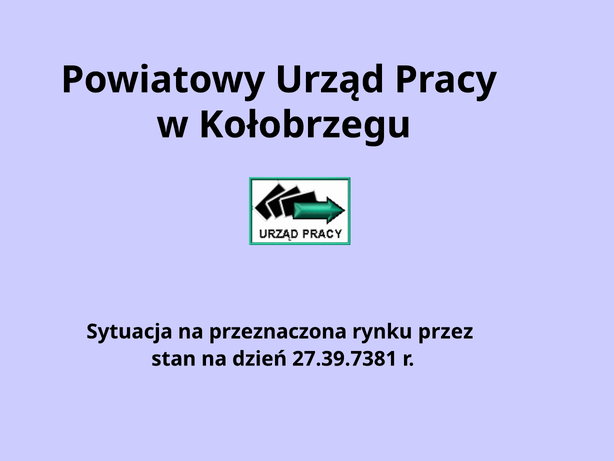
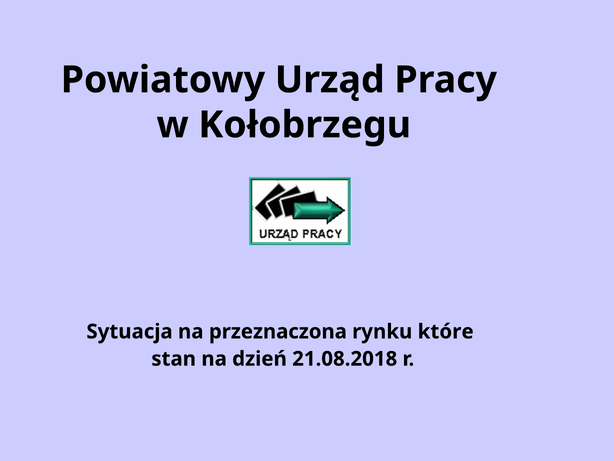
przez: przez -> które
27.39.7381: 27.39.7381 -> 21.08.2018
